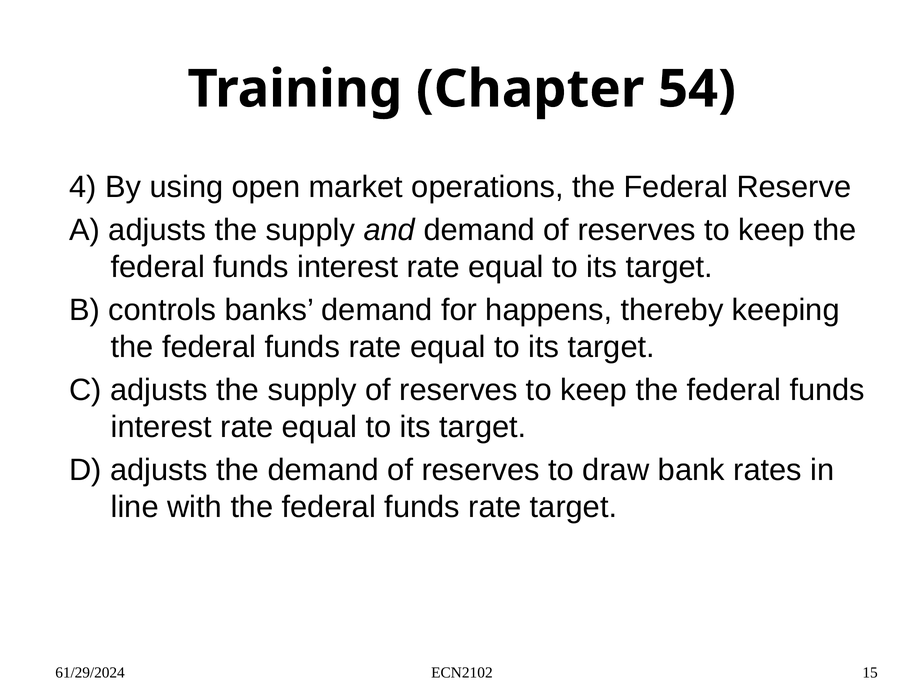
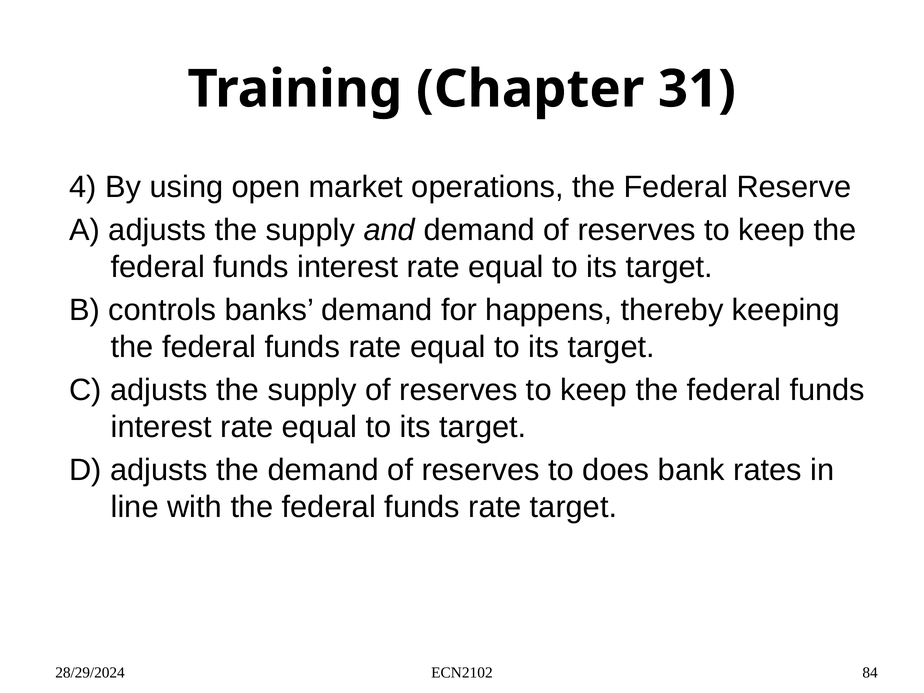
54: 54 -> 31
draw: draw -> does
61/29/2024: 61/29/2024 -> 28/29/2024
15: 15 -> 84
